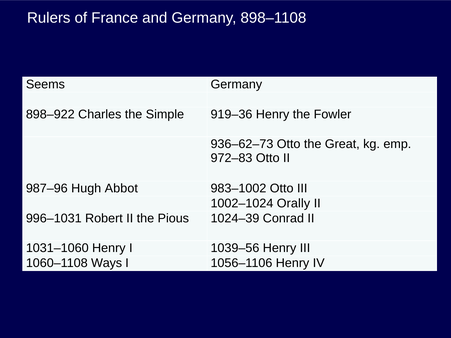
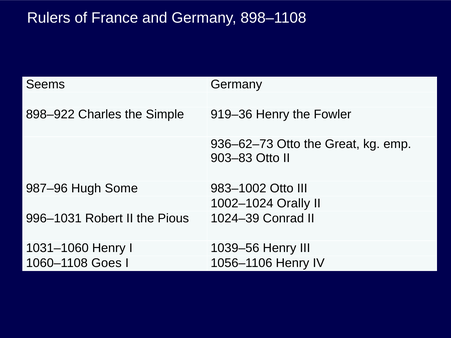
972–83: 972–83 -> 903–83
Abbot: Abbot -> Some
Ways: Ways -> Goes
